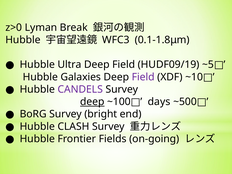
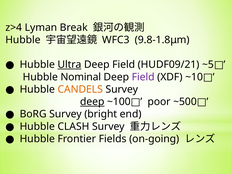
z>0: z>0 -> z>4
0.1-1.8μm: 0.1-1.8μm -> 9.8-1.8μm
Ultra underline: none -> present
HUDF09/19: HUDF09/19 -> HUDF09/21
Galaxies: Galaxies -> Nominal
CANDELS colour: purple -> orange
days: days -> poor
